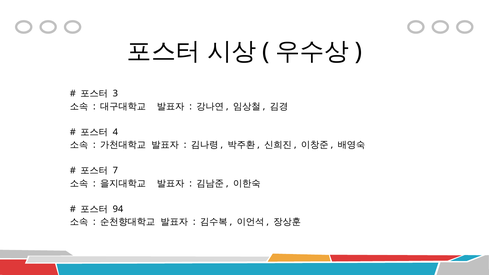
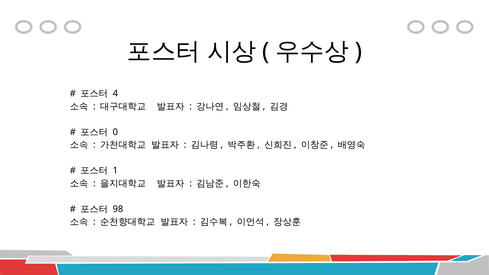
3: 3 -> 4
4: 4 -> 0
7: 7 -> 1
94: 94 -> 98
